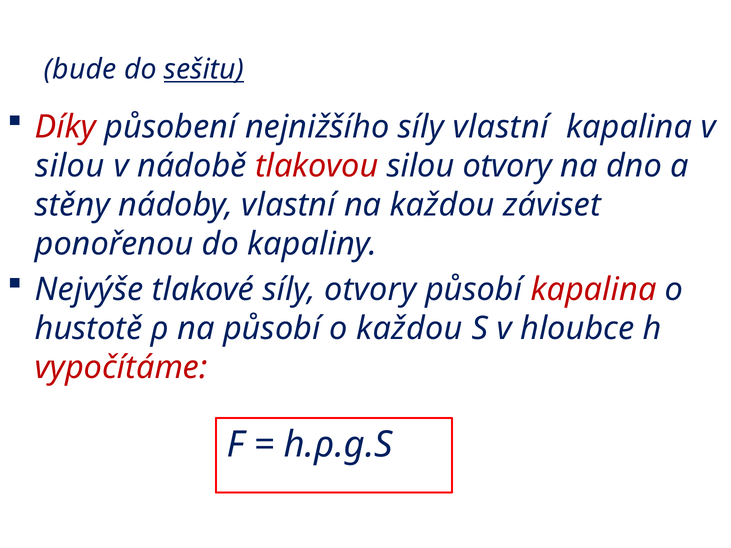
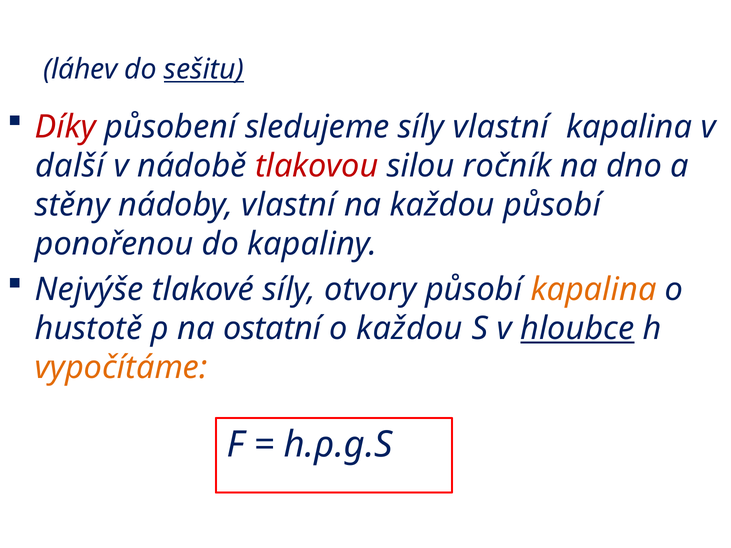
bude: bude -> láhev
nejnižšího: nejnižšího -> sledujeme
silou at (70, 166): silou -> další
silou otvory: otvory -> ročník
každou záviset: záviset -> působí
kapalina at (594, 289) colour: red -> orange
na působí: působí -> ostatní
hloubce underline: none -> present
vypočítáme colour: red -> orange
